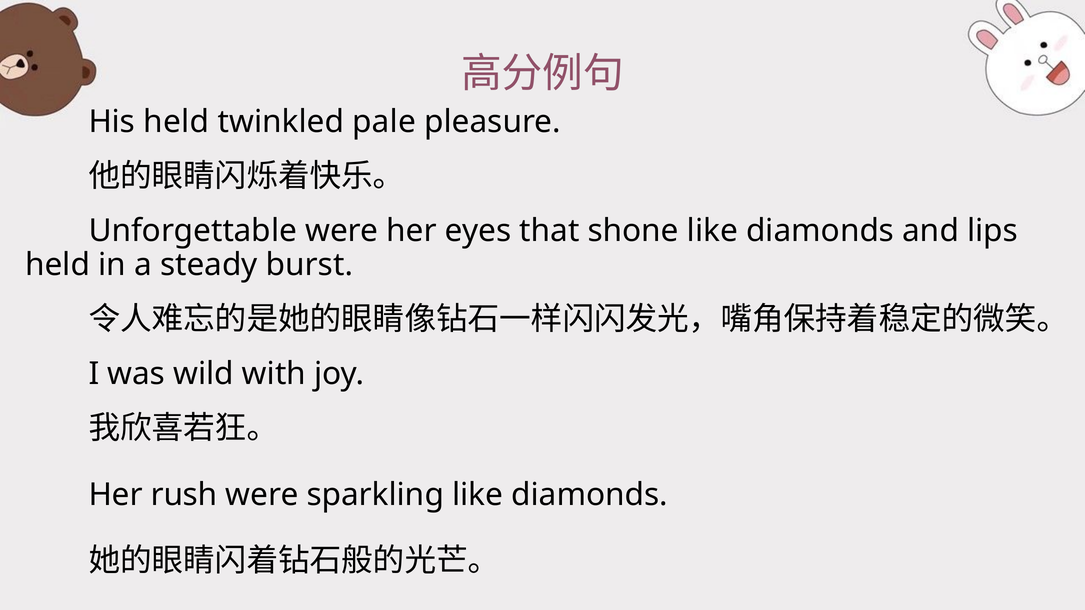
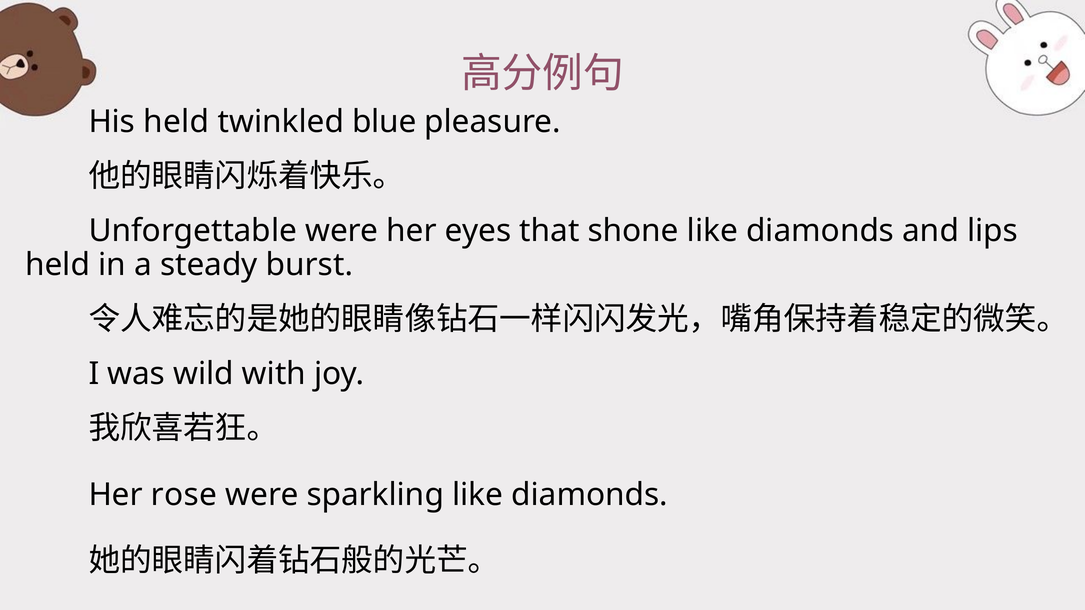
pale: pale -> blue
rush: rush -> rose
